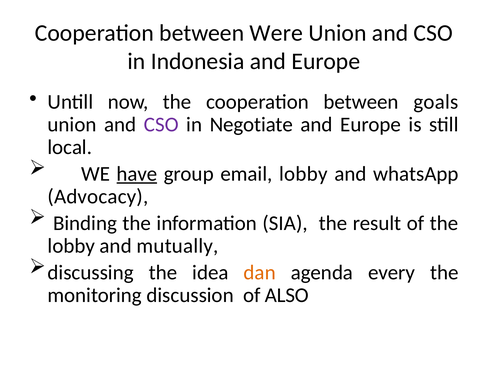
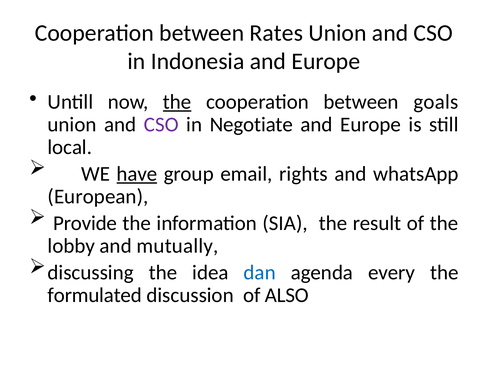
Were: Were -> Rates
the at (177, 102) underline: none -> present
email lobby: lobby -> rights
Advocacy: Advocacy -> European
Binding: Binding -> Provide
dan colour: orange -> blue
monitoring: monitoring -> formulated
